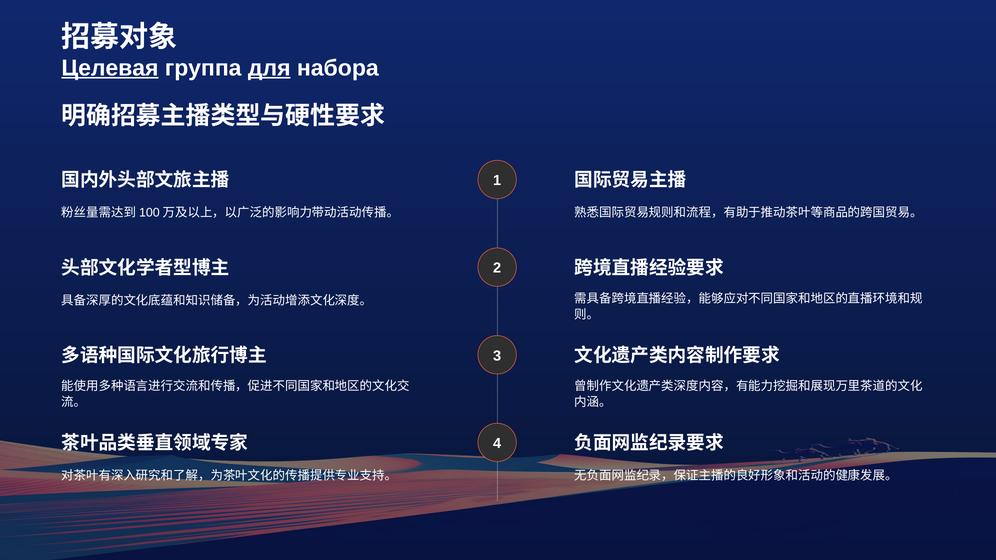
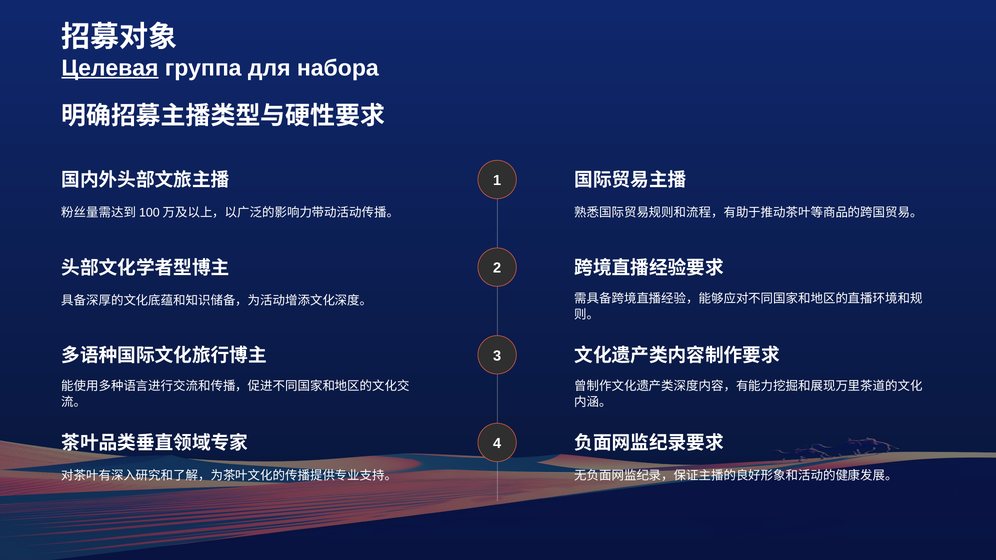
для underline: present -> none
